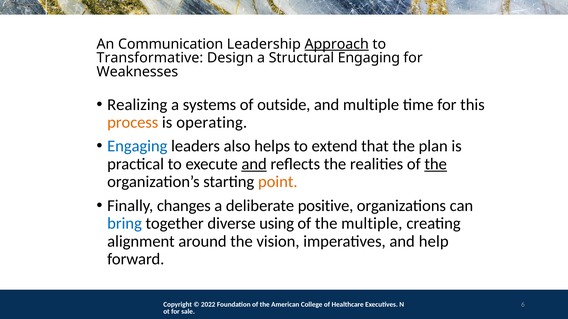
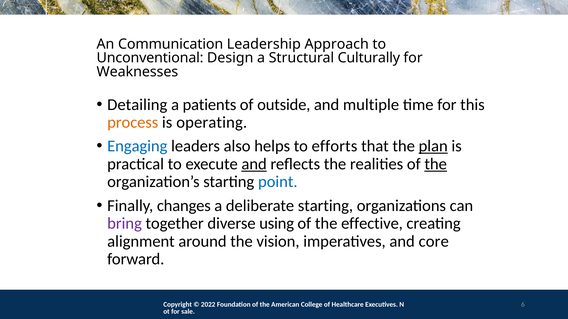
Approach underline: present -> none
Transformative: Transformative -> Unconventional
Structural Engaging: Engaging -> Culturally
Realizing: Realizing -> Detailing
systems: systems -> patients
extend: extend -> efforts
plan underline: none -> present
point colour: orange -> blue
deliberate positive: positive -> starting
bring colour: blue -> purple
the multiple: multiple -> effective
help: help -> core
